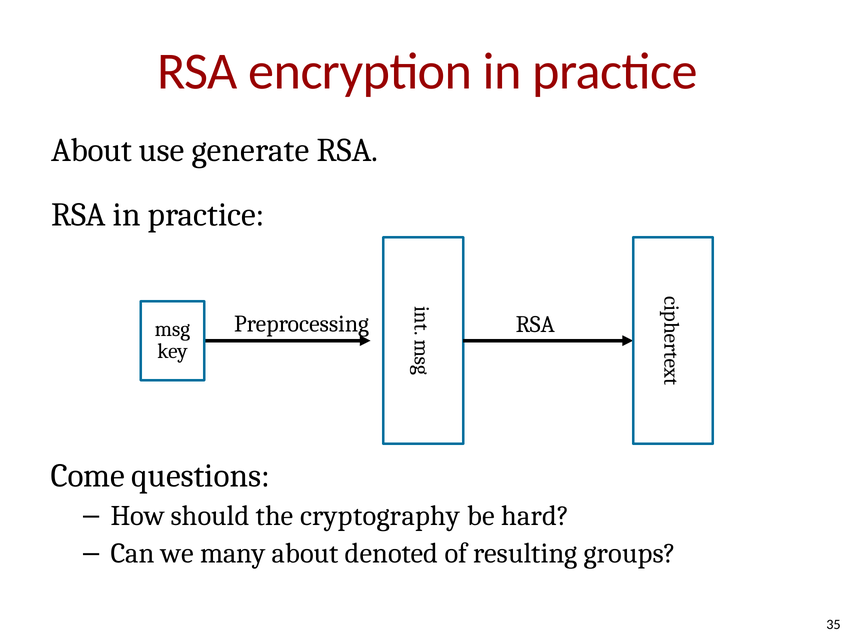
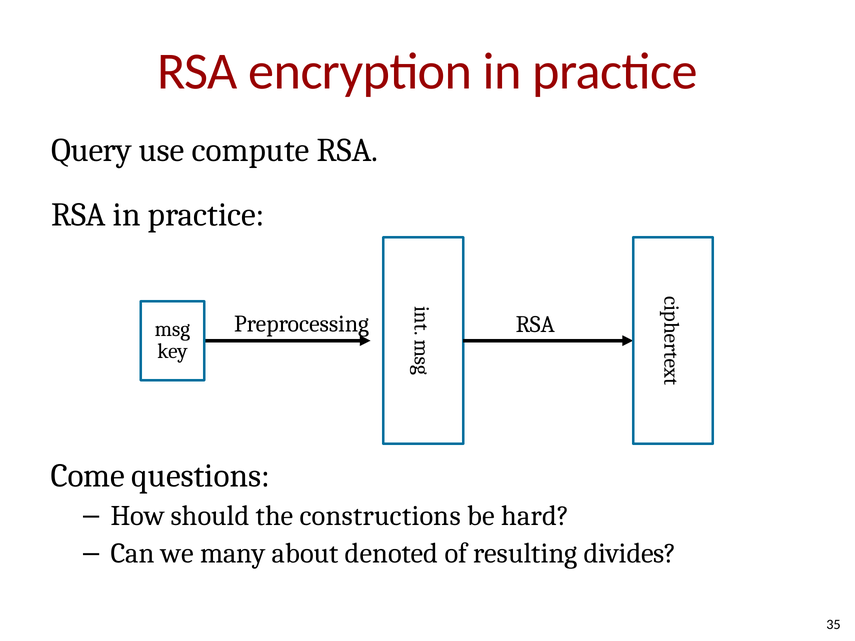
About at (91, 150): About -> Query
generate: generate -> compute
cryptography: cryptography -> constructions
groups: groups -> divides
